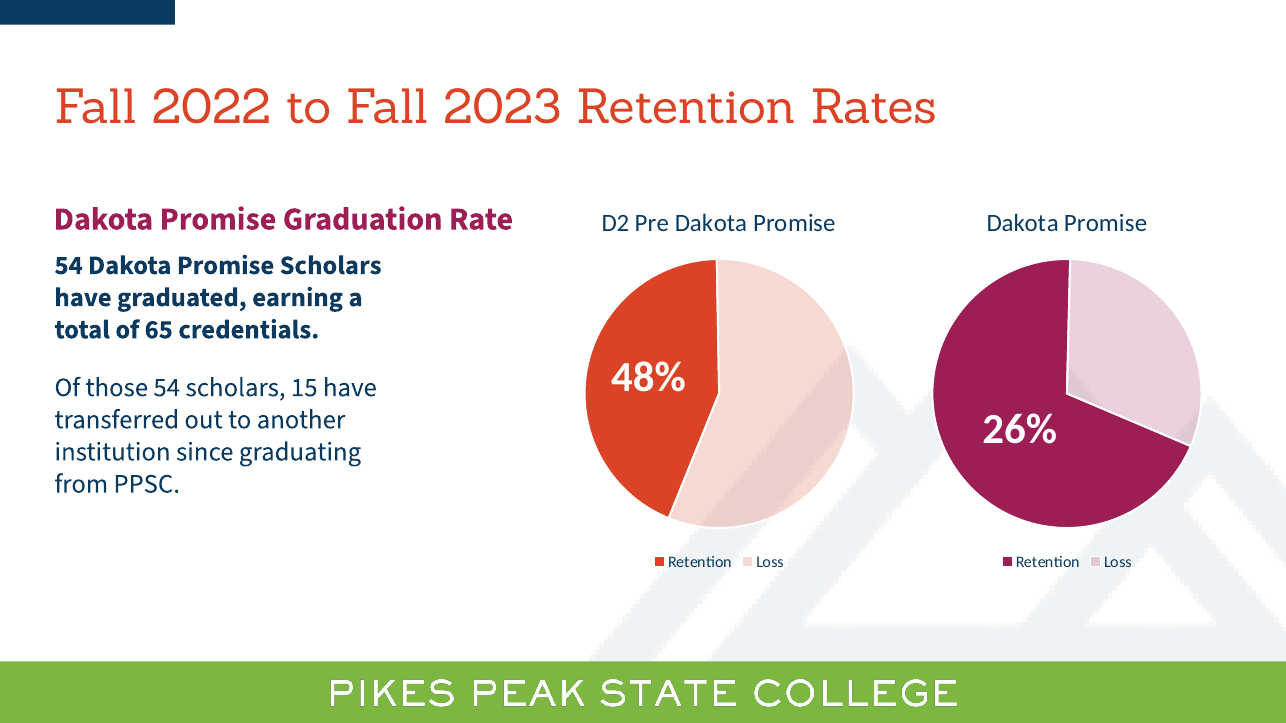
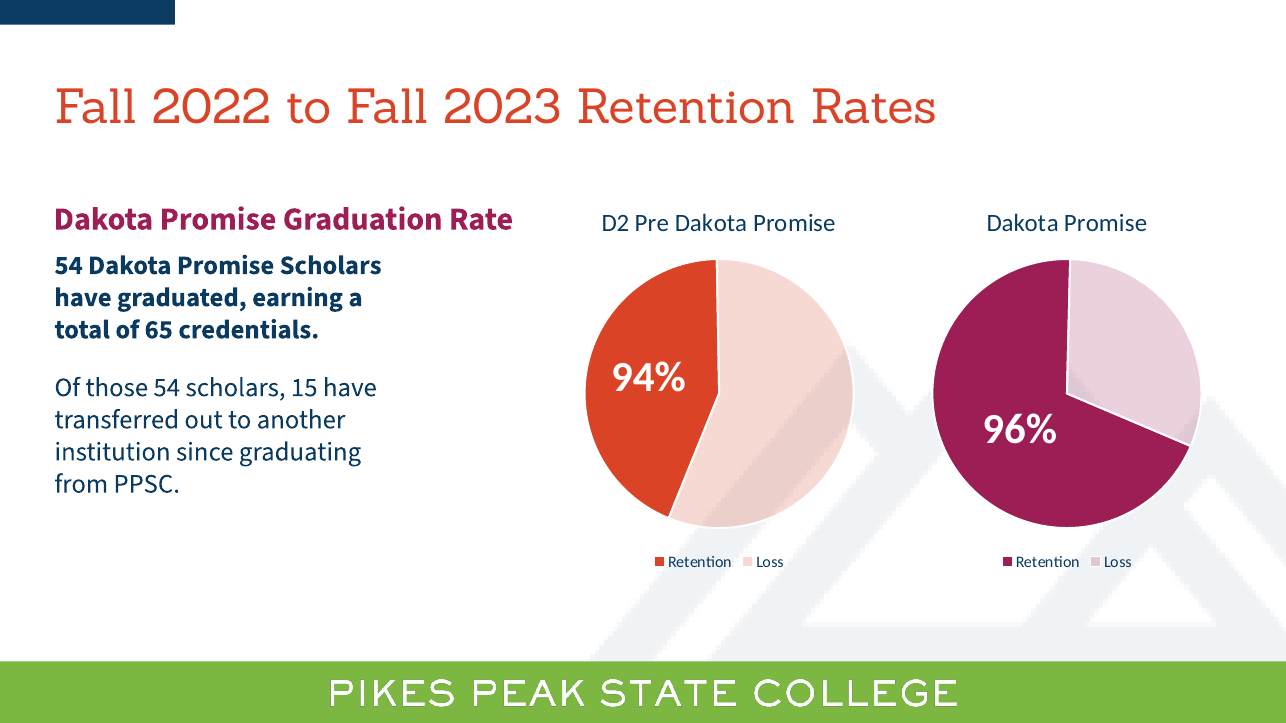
48%: 48% -> 94%
26%: 26% -> 96%
